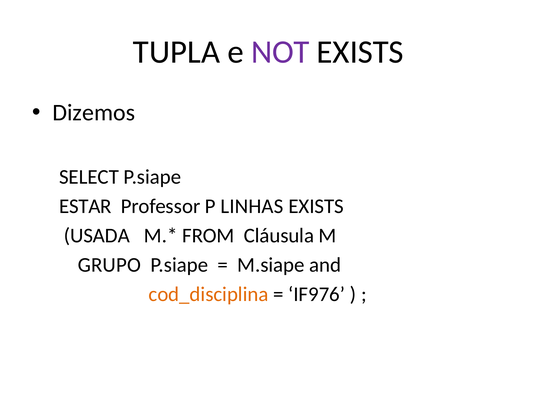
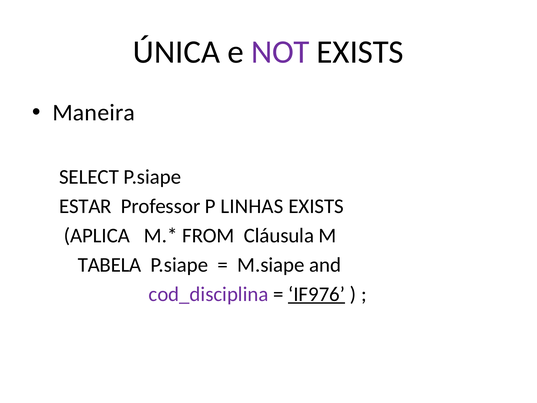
TUPLA: TUPLA -> ÚNICA
Dizemos: Dizemos -> Maneira
USADA: USADA -> APLICA
GRUPO: GRUPO -> TABELA
cod_disciplina colour: orange -> purple
IF976 underline: none -> present
